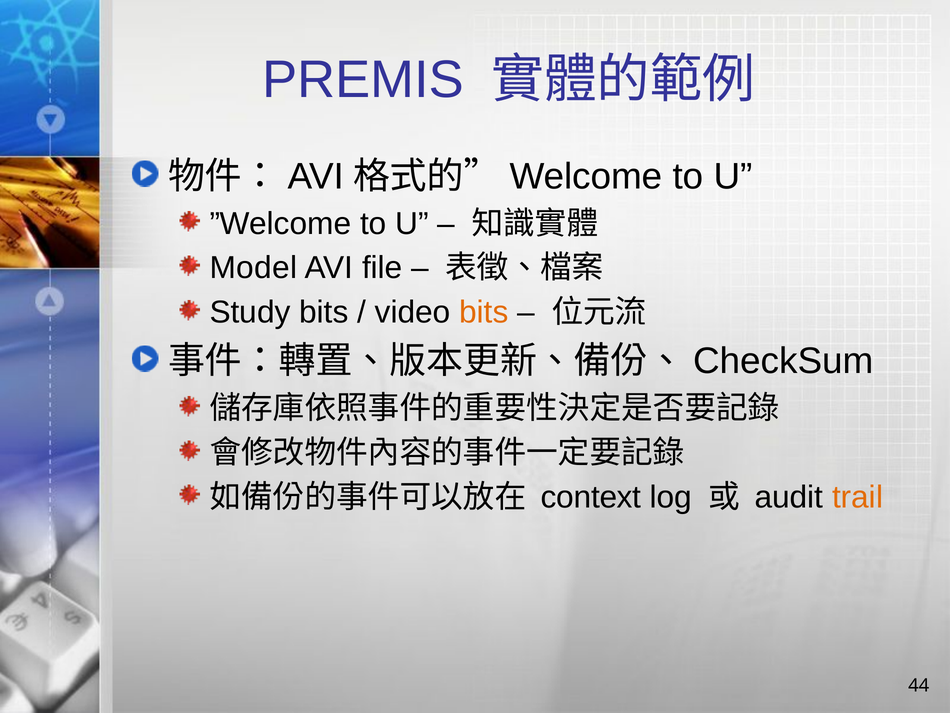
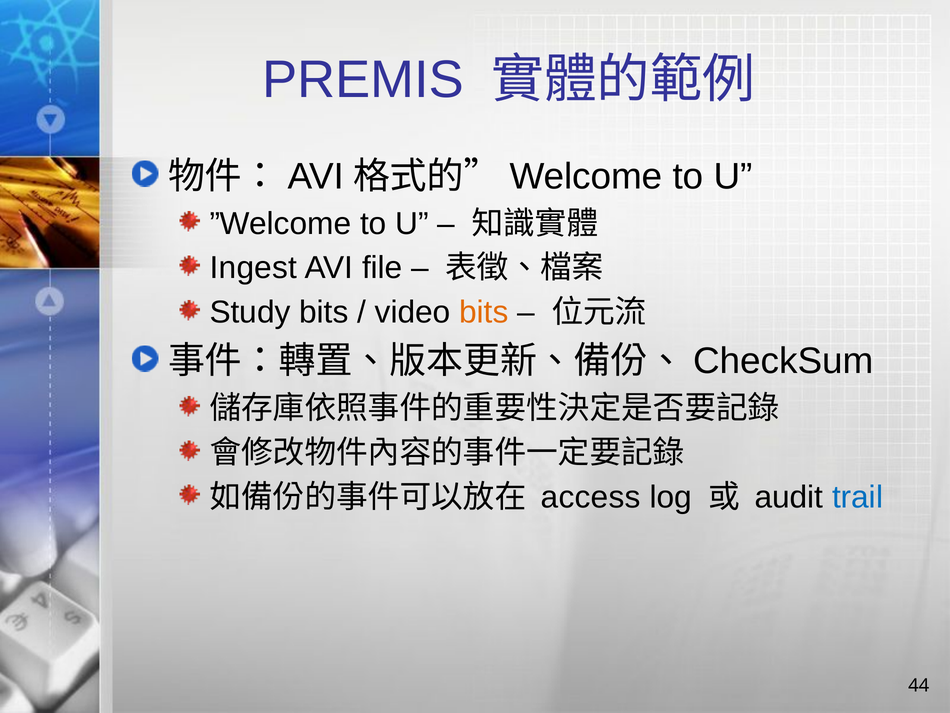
Model: Model -> Ingest
context: context -> access
trail colour: orange -> blue
